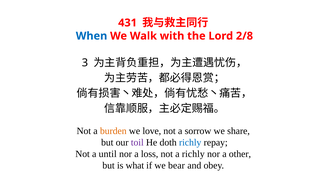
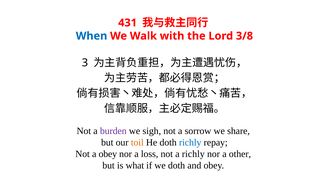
2/8: 2/8 -> 3/8
burden colour: orange -> purple
love: love -> sigh
toil colour: purple -> orange
a until: until -> obey
we bear: bear -> doth
